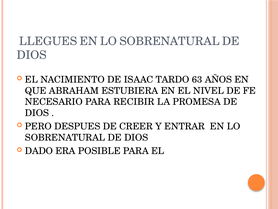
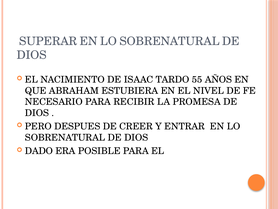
LLEGUES: LLEGUES -> SUPERAR
63: 63 -> 55
